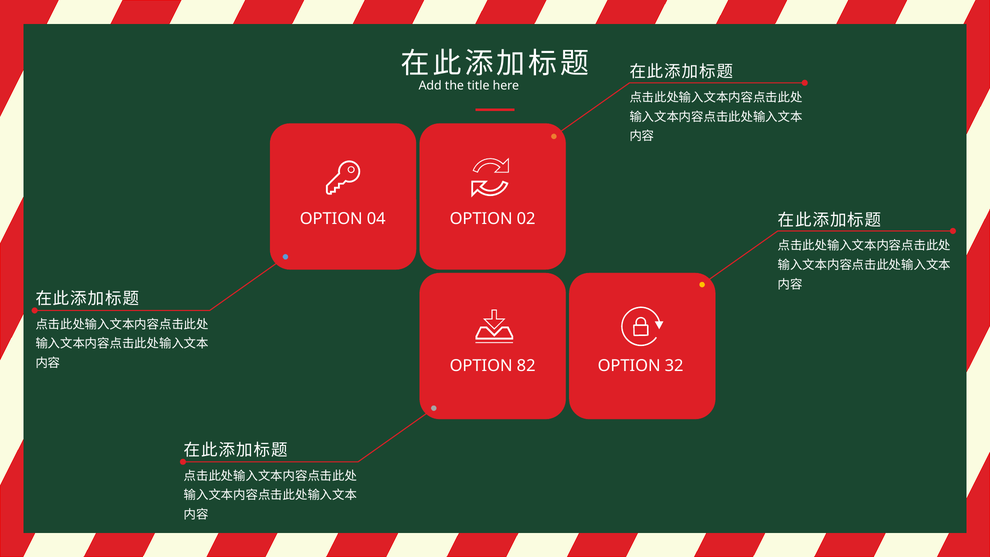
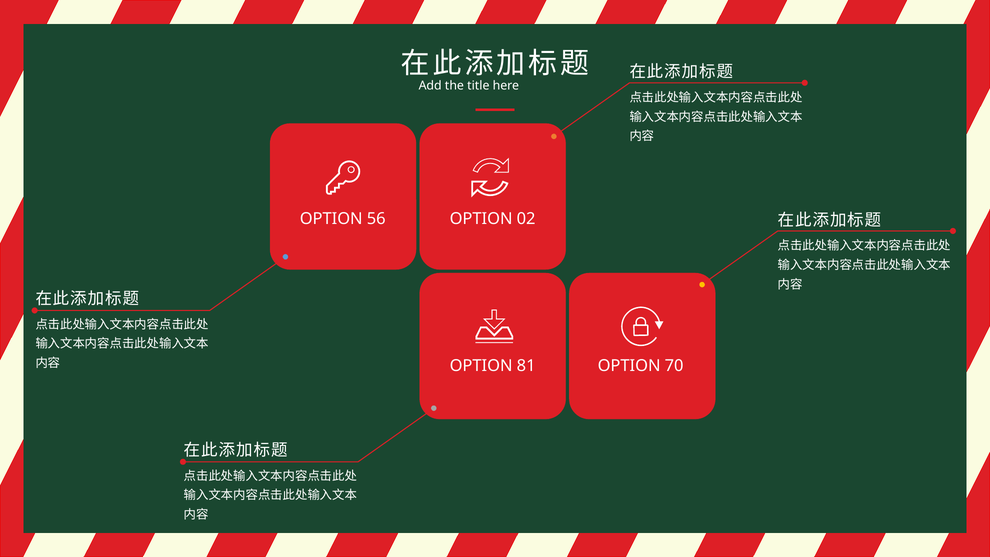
04: 04 -> 56
82: 82 -> 81
32: 32 -> 70
